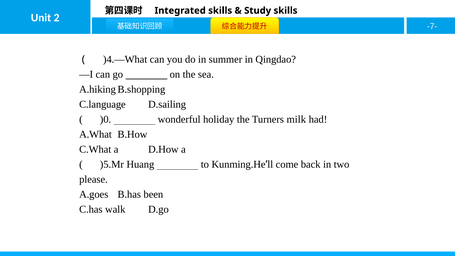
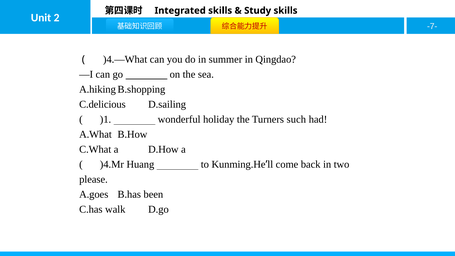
C.language: C.language -> C.delicious
)0: )0 -> )1
milk: milk -> such
)5.Mr: )5.Mr -> )4.Mr
